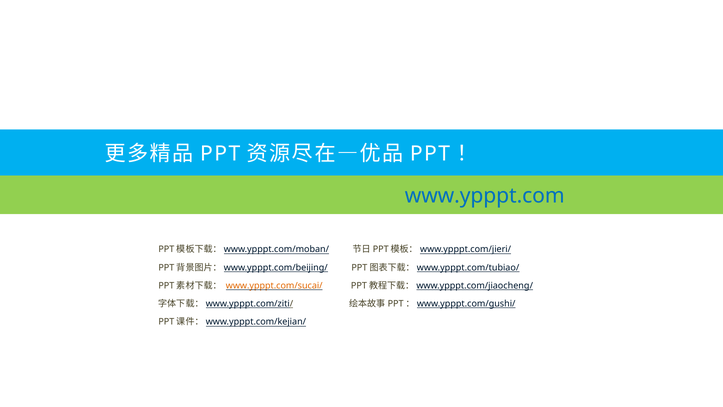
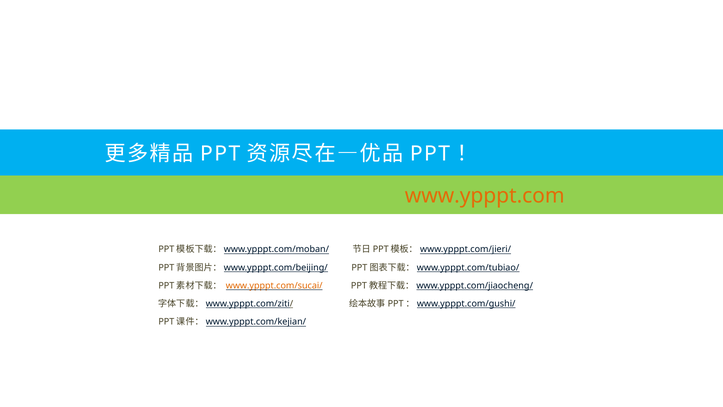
www.ypppt.com colour: blue -> orange
